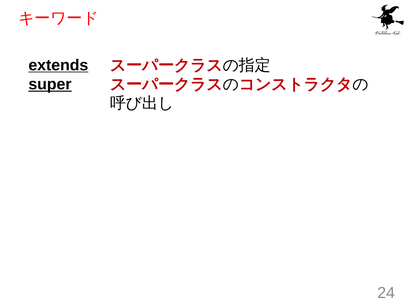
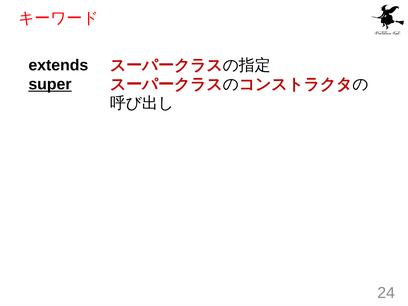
extends underline: present -> none
